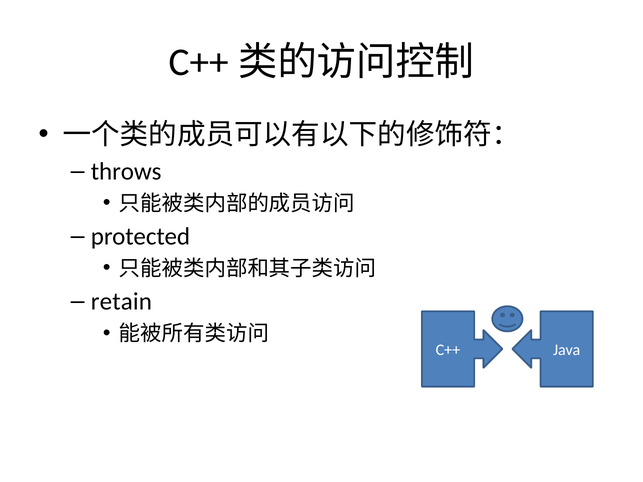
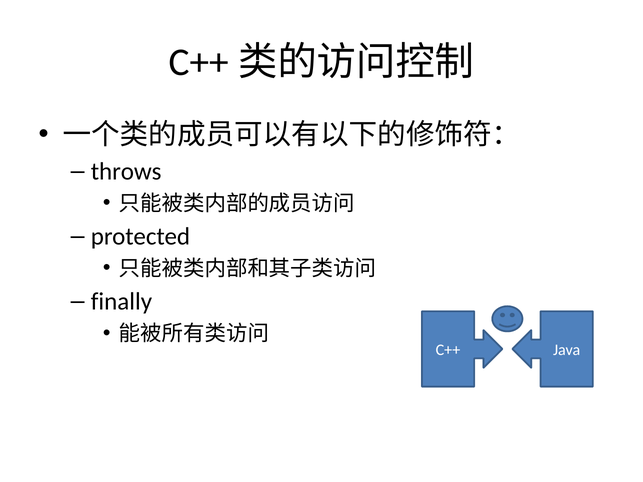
retain: retain -> finally
